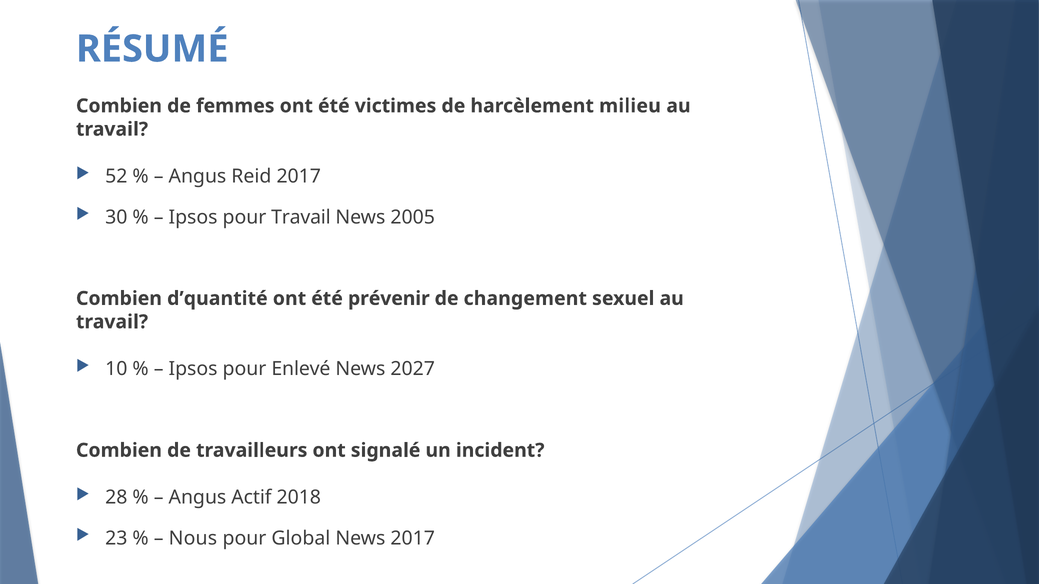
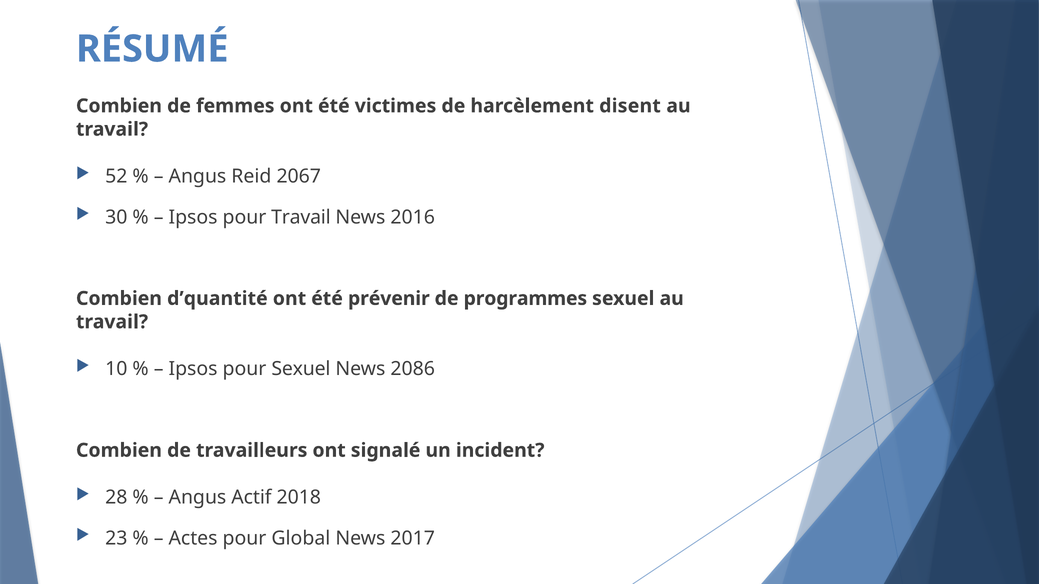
milieu: milieu -> disent
Reid 2017: 2017 -> 2067
2005: 2005 -> 2016
changement: changement -> programmes
pour Enlevé: Enlevé -> Sexuel
2027: 2027 -> 2086
Nous: Nous -> Actes
